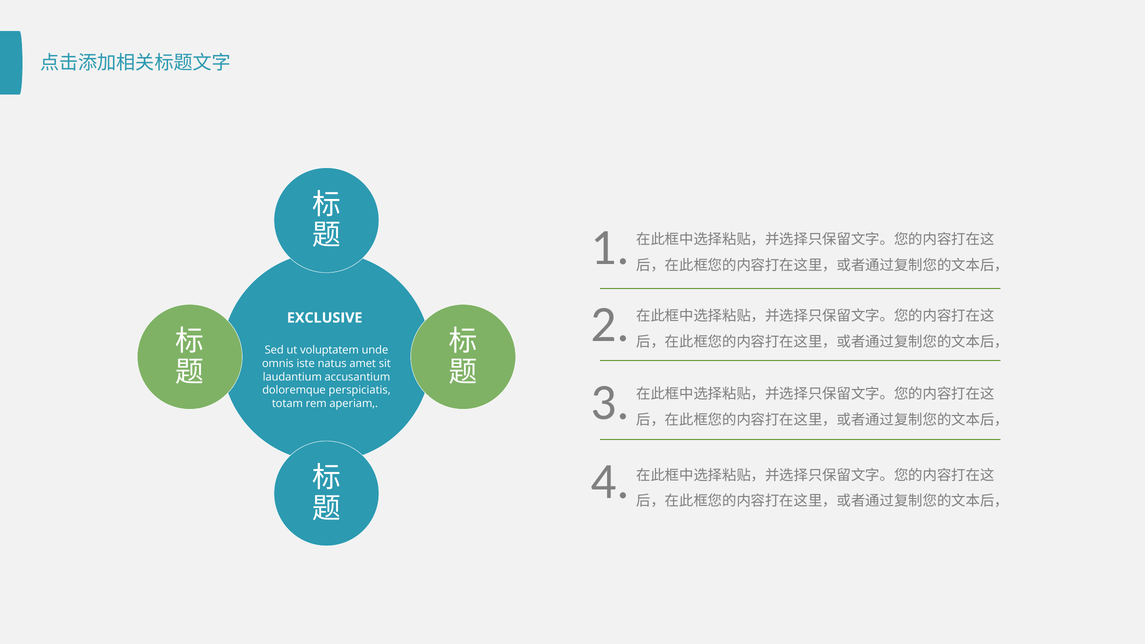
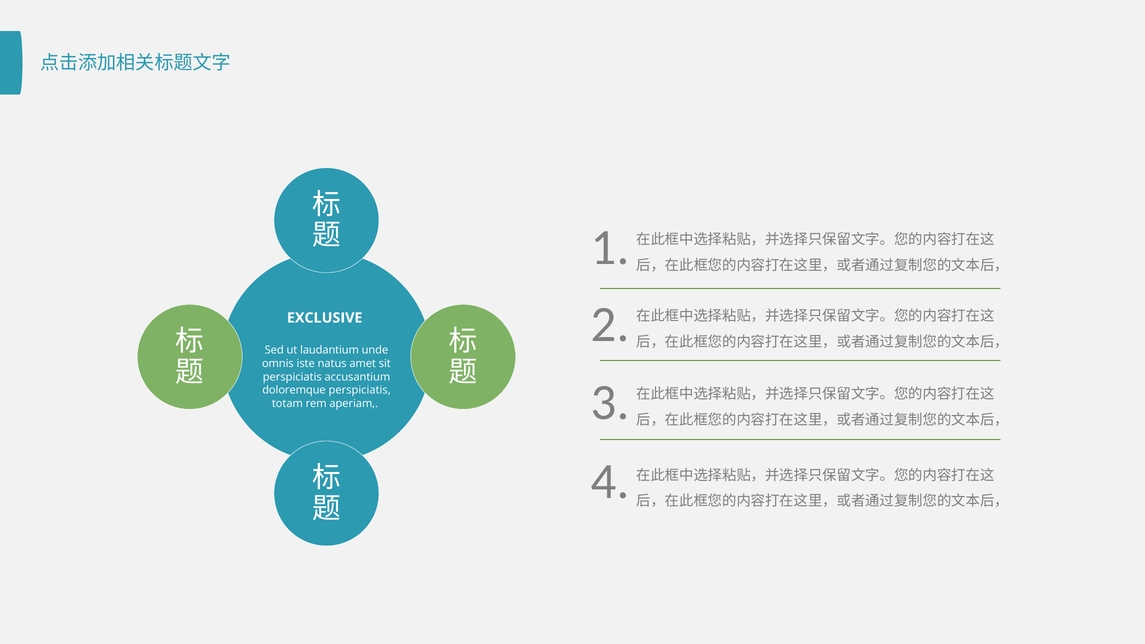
voluptatem: voluptatem -> laudantium
laudantium at (292, 377): laudantium -> perspiciatis
